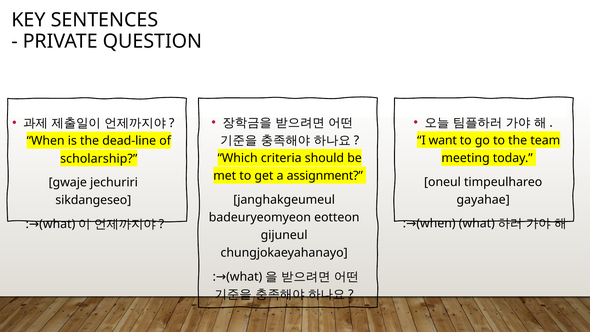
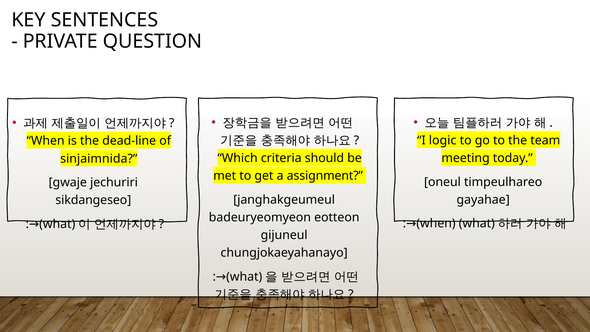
want: want -> logic
scholarship: scholarship -> sinjaimnida
